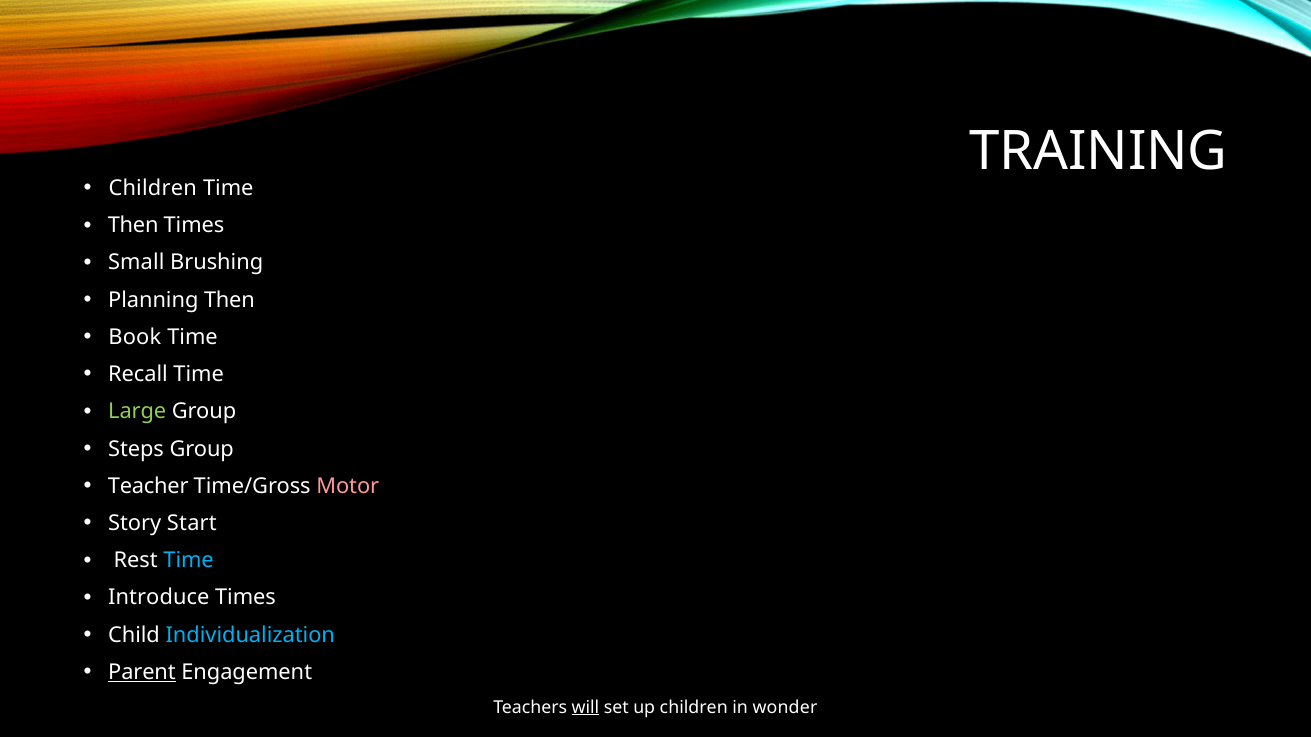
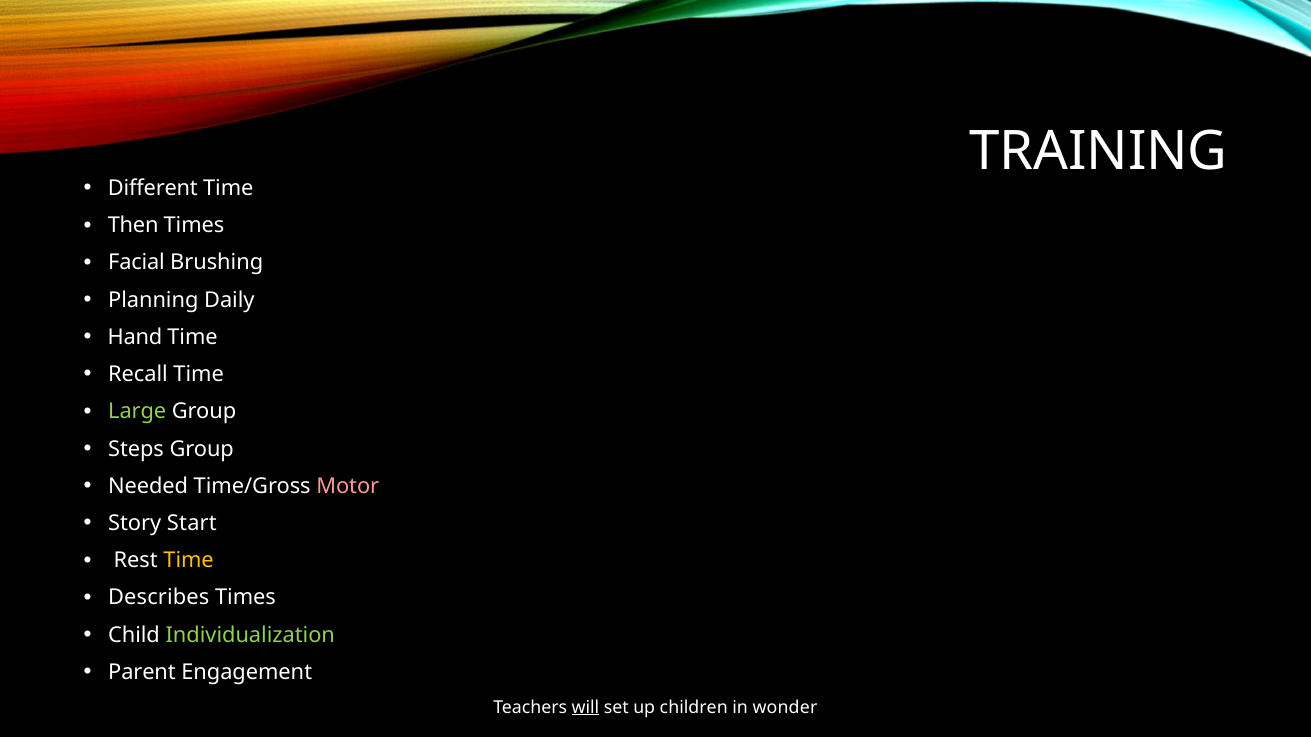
Children at (153, 188): Children -> Different
Small: Small -> Facial
Planning Then: Then -> Daily
Book: Book -> Hand
Teacher: Teacher -> Needed
Time at (189, 561) colour: light blue -> yellow
Introduce: Introduce -> Describes
Individualization colour: light blue -> light green
Parent underline: present -> none
